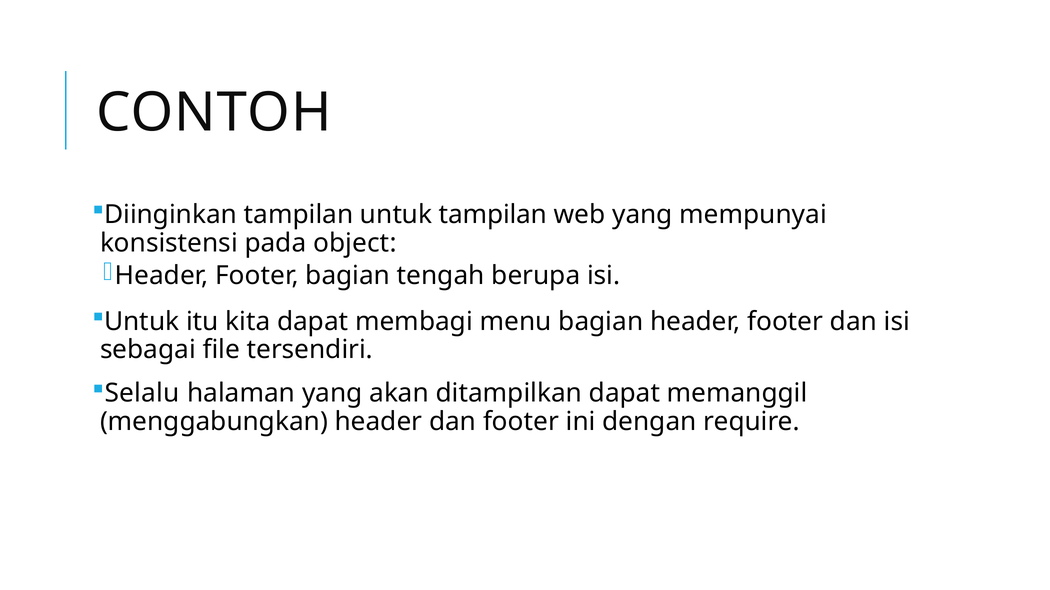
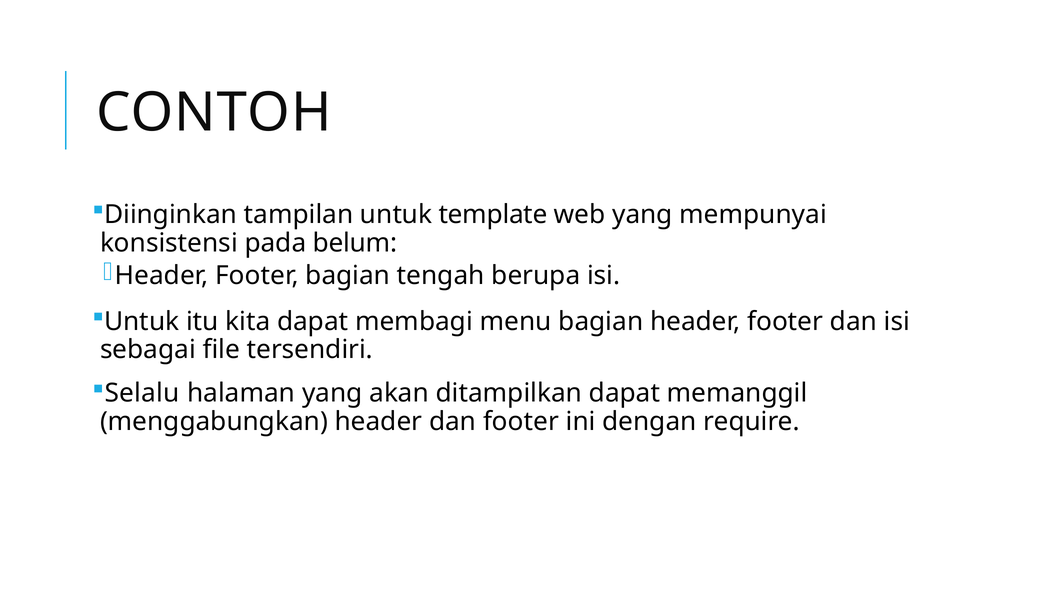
untuk tampilan: tampilan -> template
object: object -> belum
